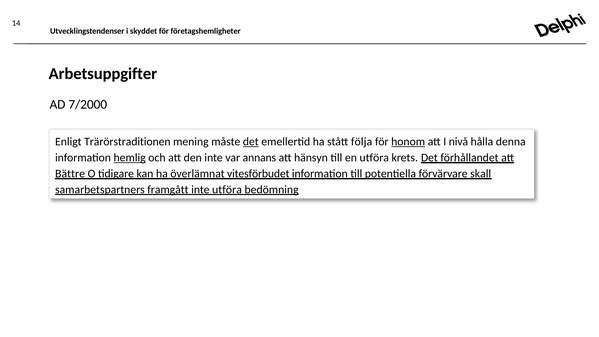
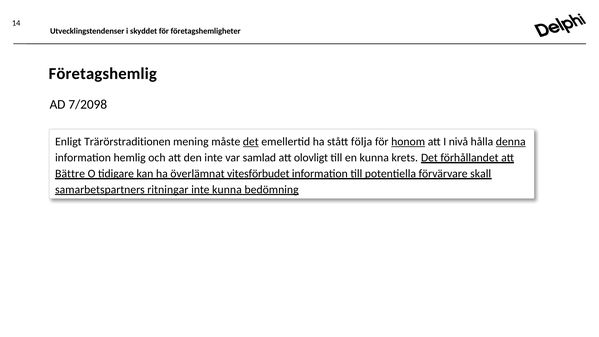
Arbetsuppgifter: Arbetsuppgifter -> Företagshemlig
7/2000: 7/2000 -> 7/2098
denna underline: none -> present
hemlig underline: present -> none
annans: annans -> samlad
hänsyn: hänsyn -> olovligt
en utföra: utföra -> kunna
framgått: framgått -> ritningar
inte utföra: utföra -> kunna
